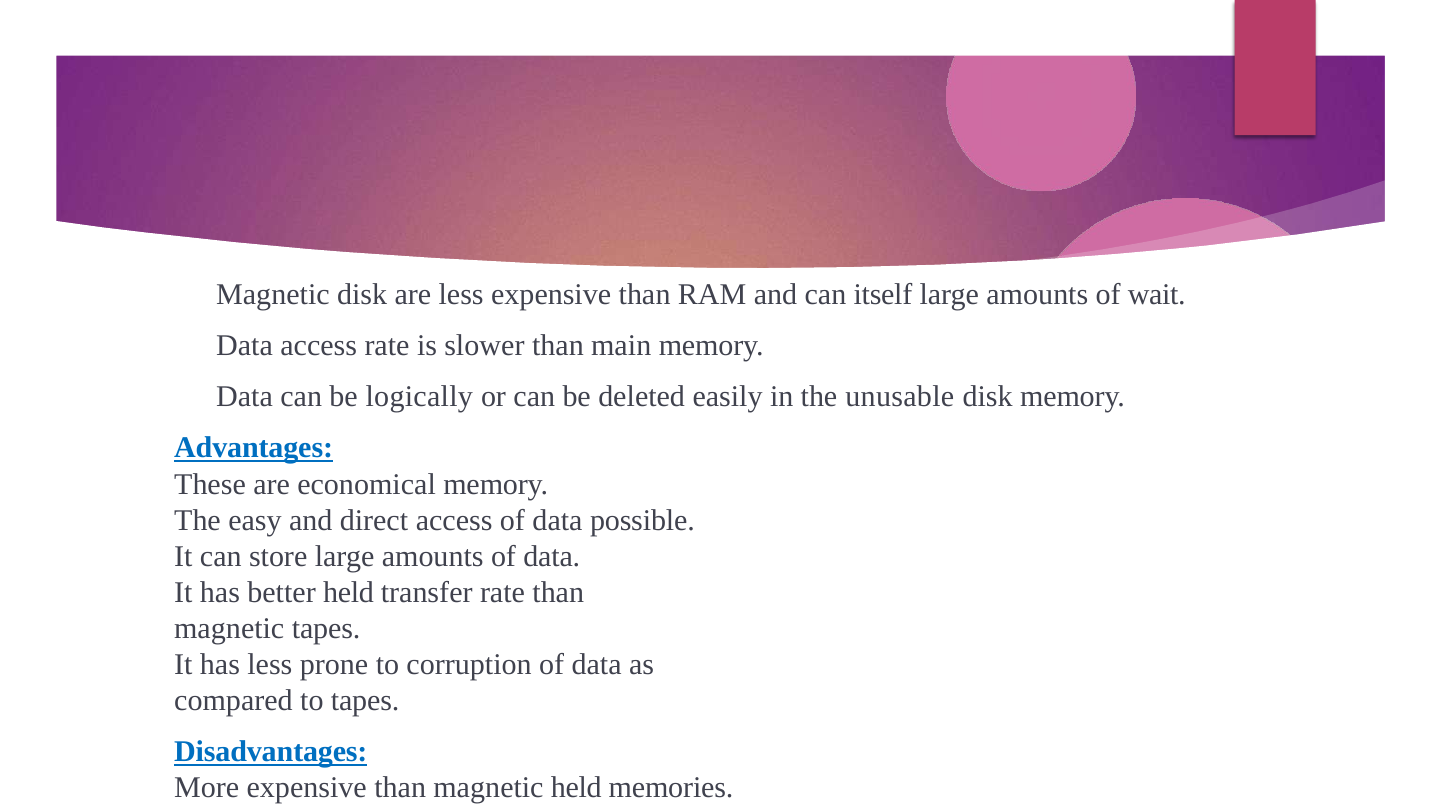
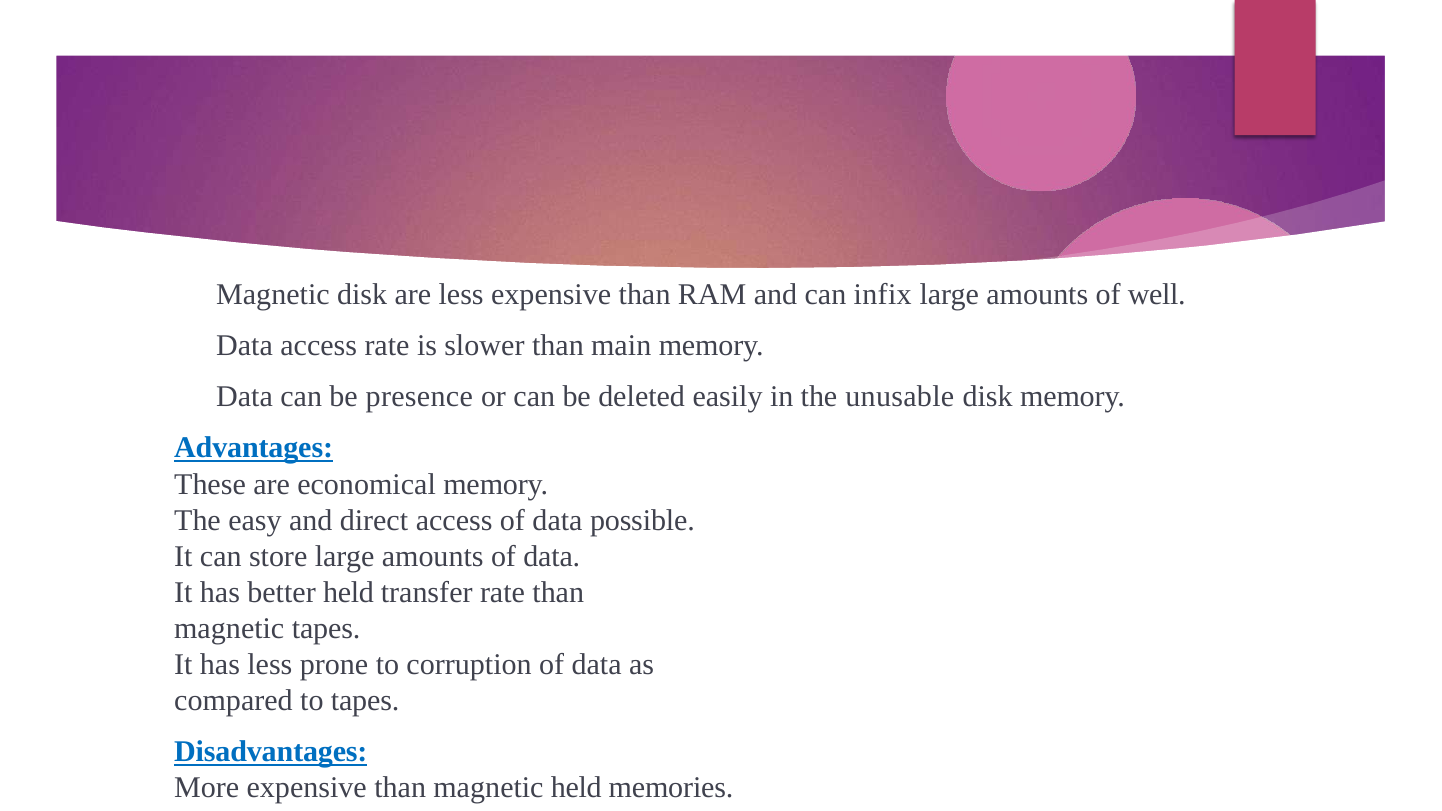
itself: itself -> infix
wait: wait -> well
logically: logically -> presence
